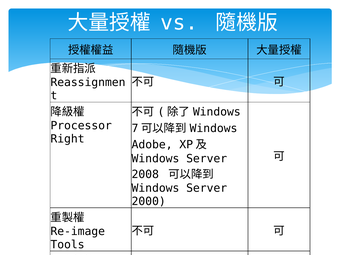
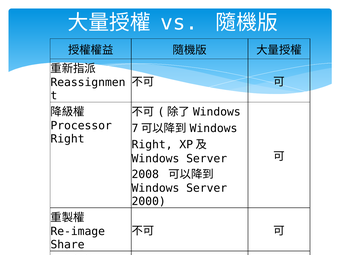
Adobe at (152, 145): Adobe -> Right
Tools: Tools -> Share
